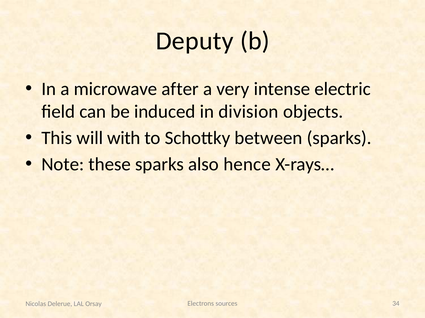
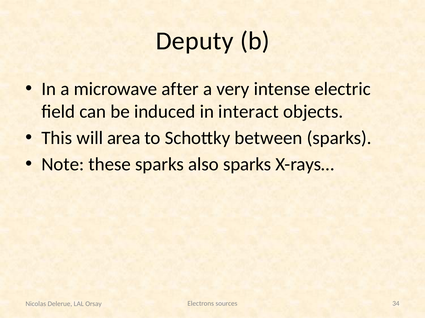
division: division -> interact
with: with -> area
also hence: hence -> sparks
